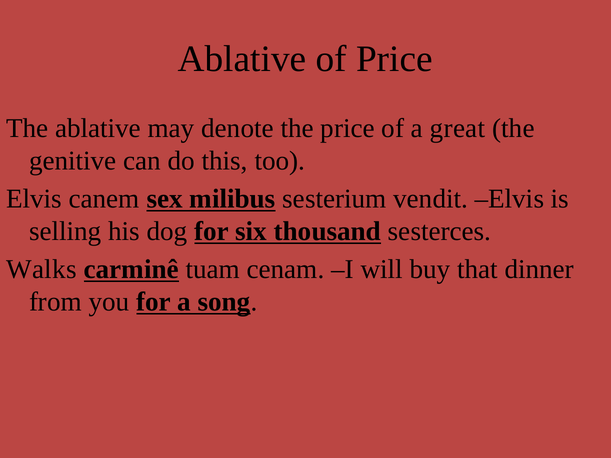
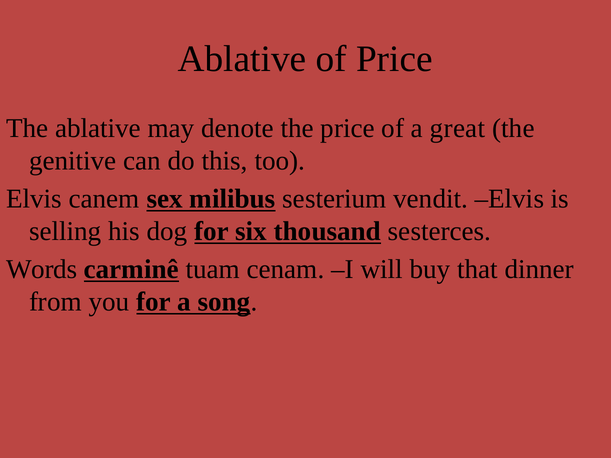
Walks: Walks -> Words
